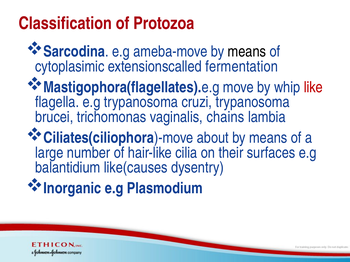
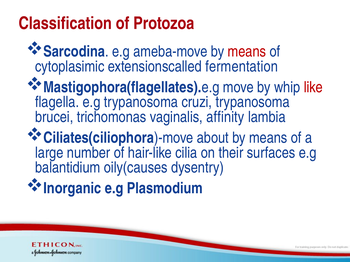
means at (247, 52) colour: black -> red
chains: chains -> affinity
like(causes: like(causes -> oily(causes
